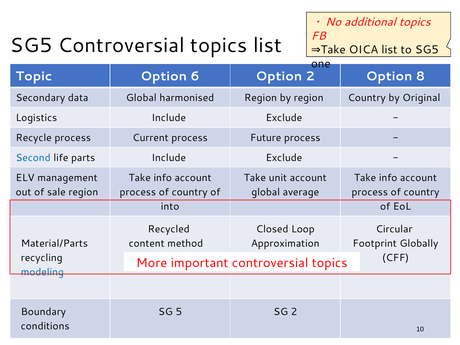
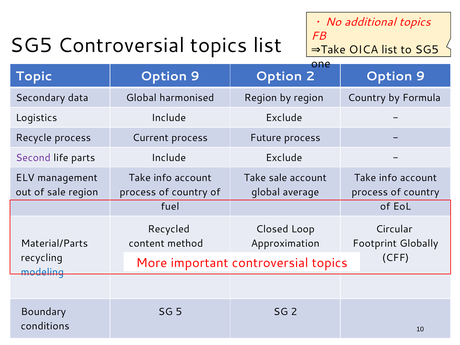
Topic Option 6: 6 -> 9
2 Option 8: 8 -> 9
Original: Original -> Formula
Second colour: blue -> purple
Take unit: unit -> sale
into: into -> fuel
